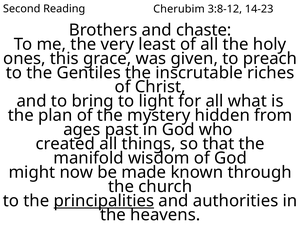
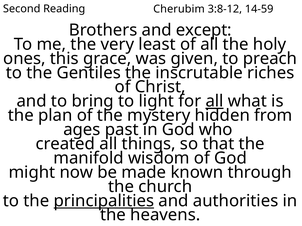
14-23: 14-23 -> 14-59
chaste: chaste -> except
all at (215, 101) underline: none -> present
